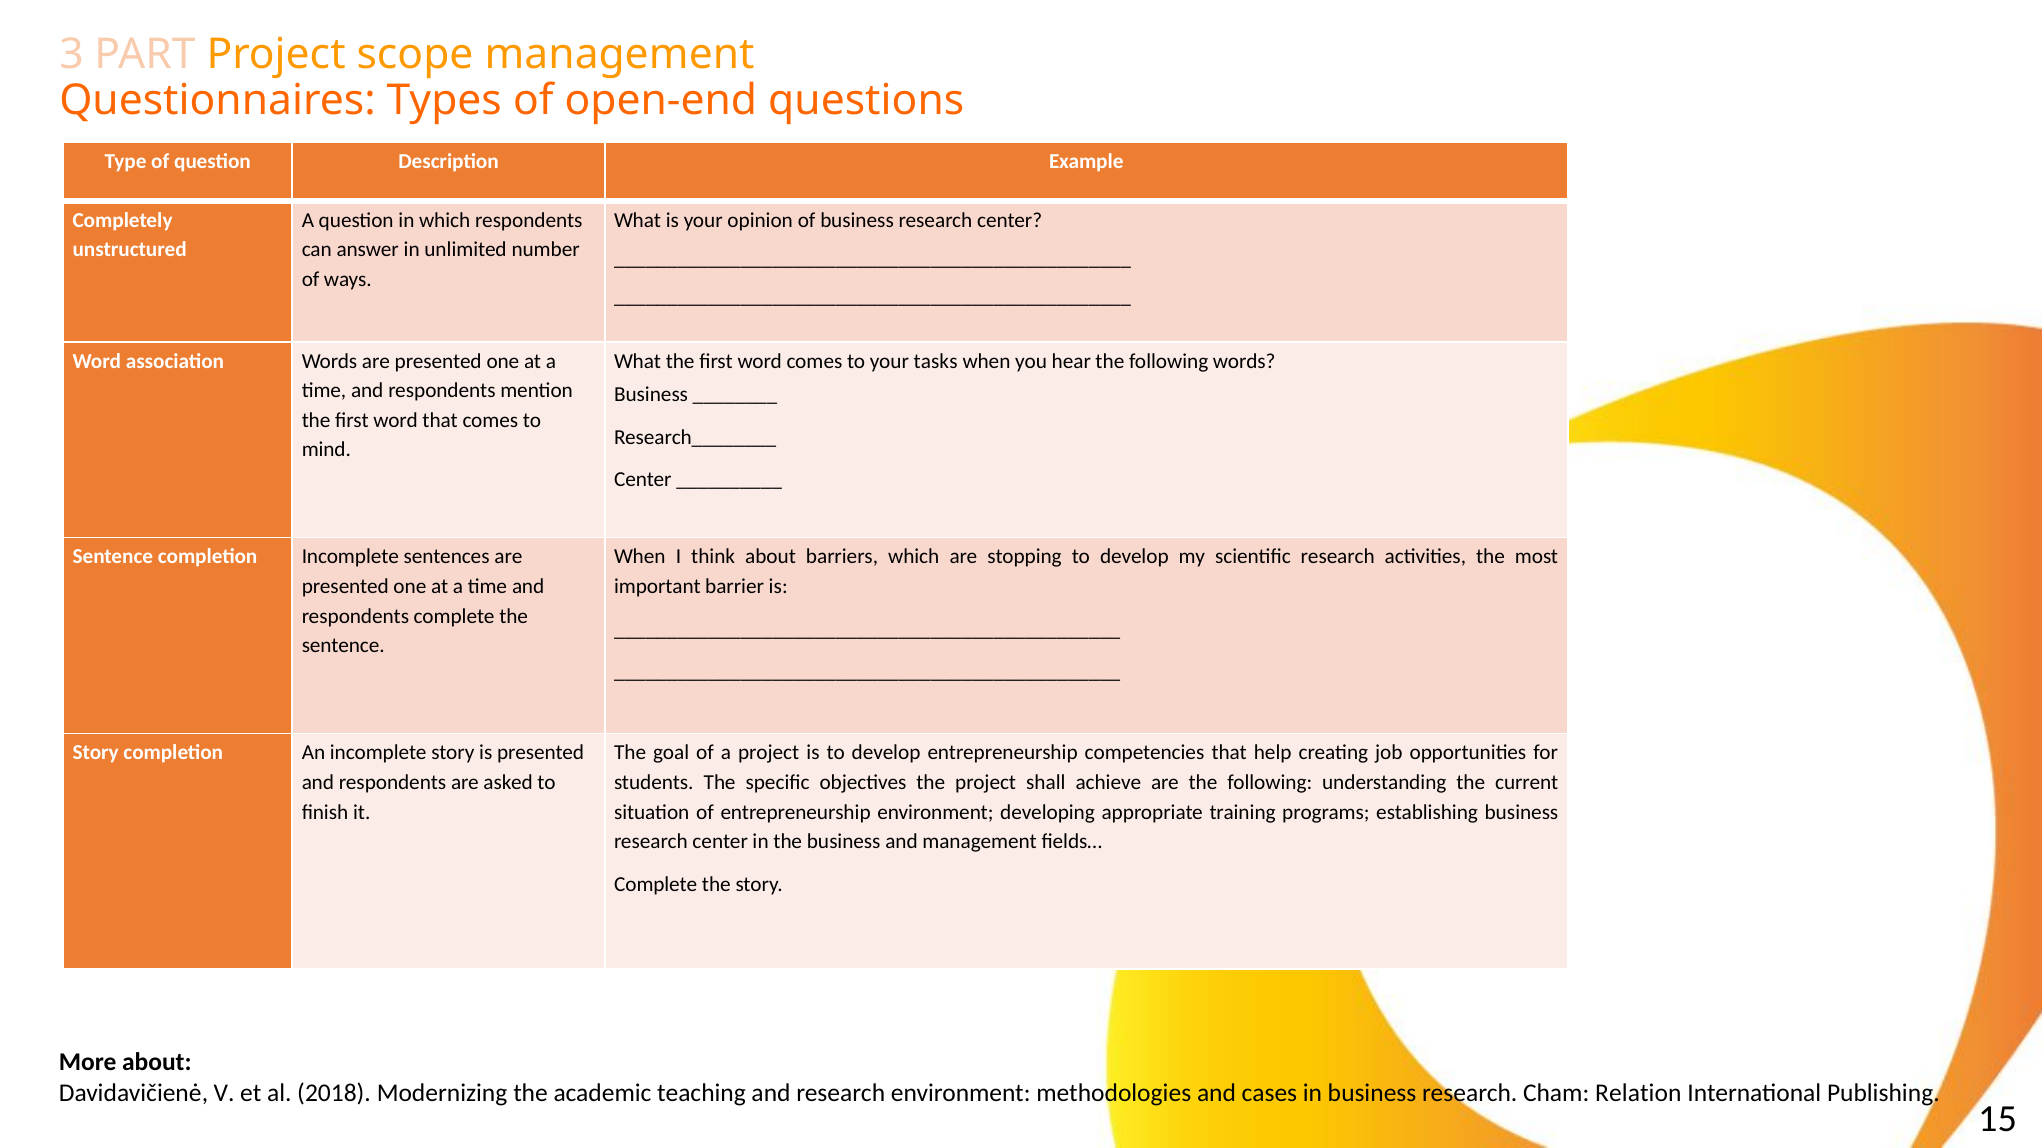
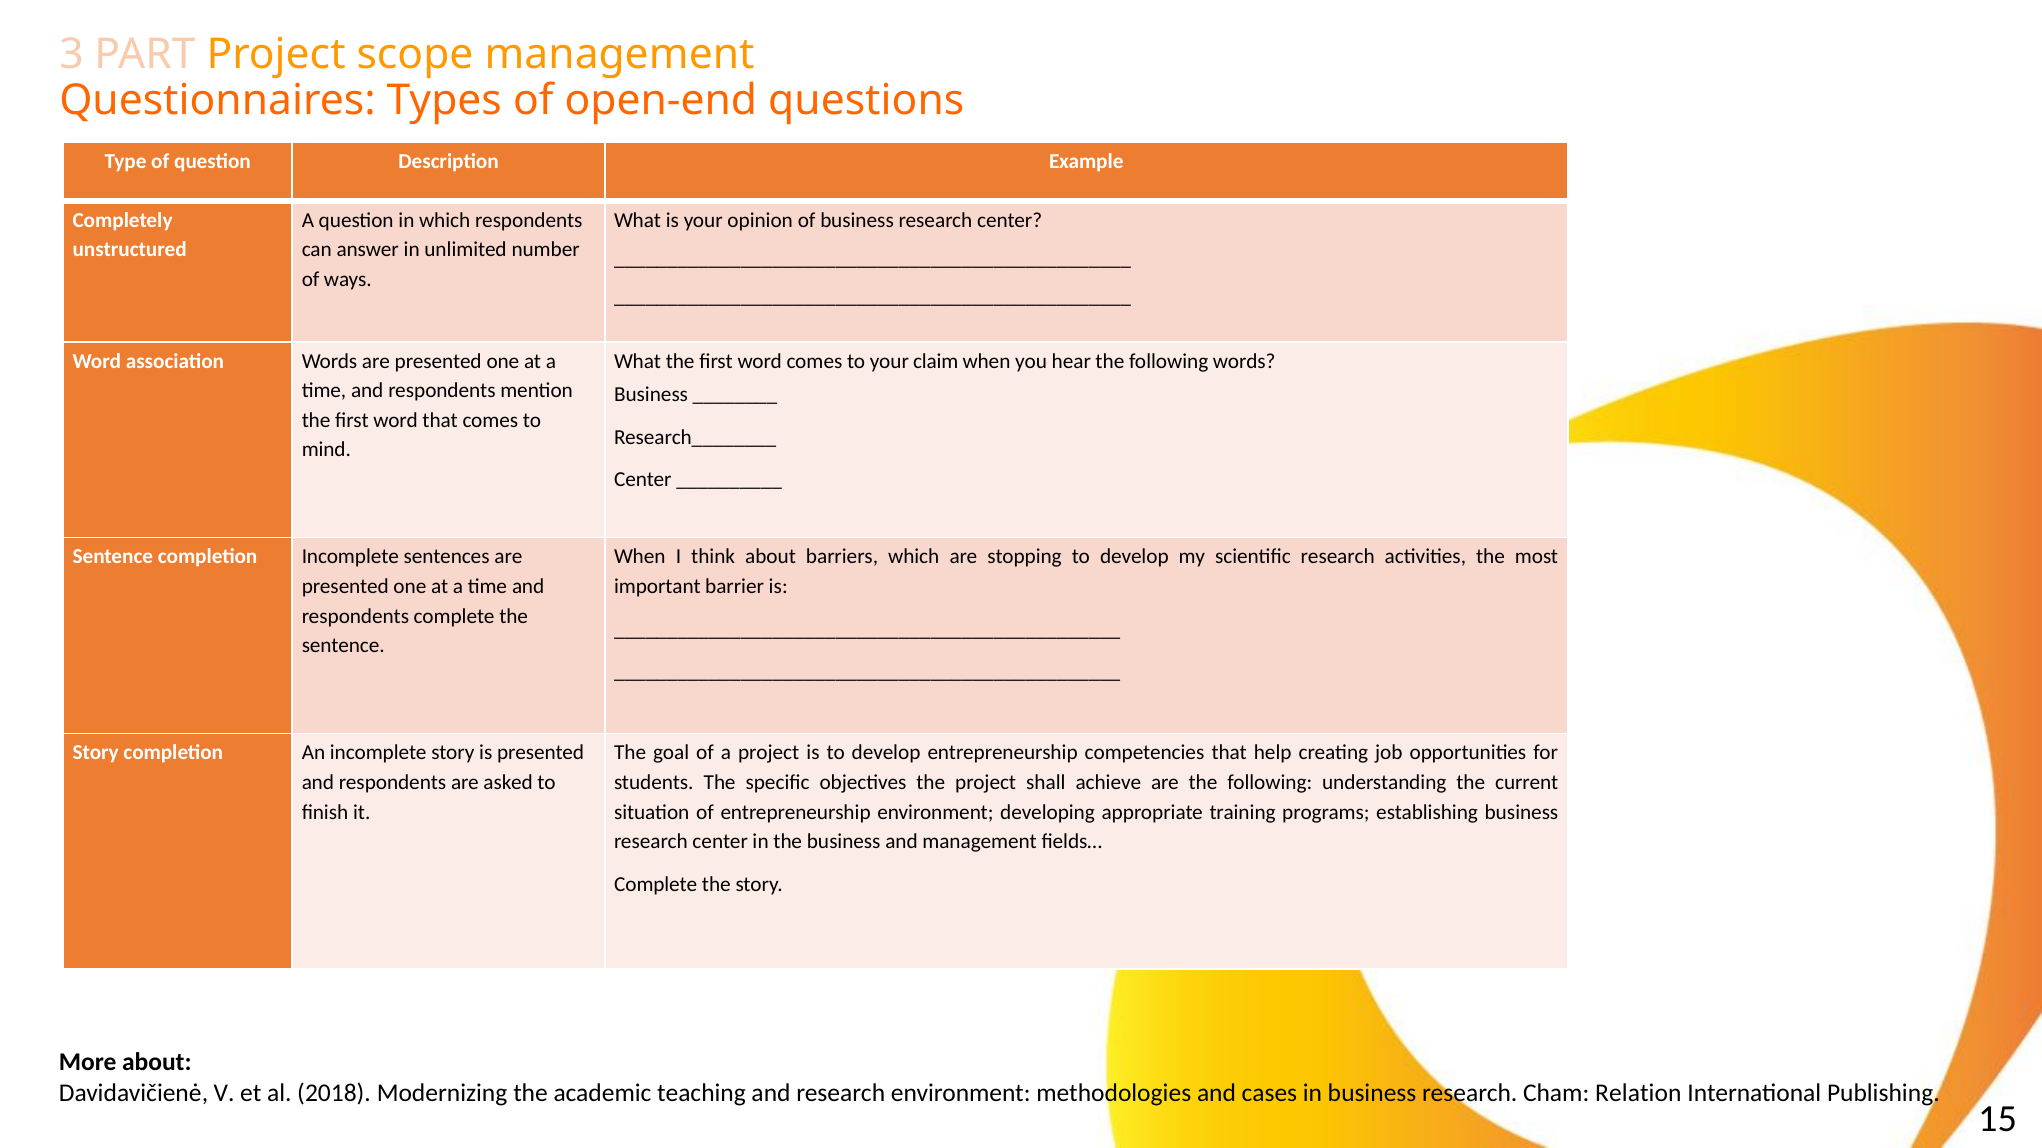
tasks: tasks -> claim
